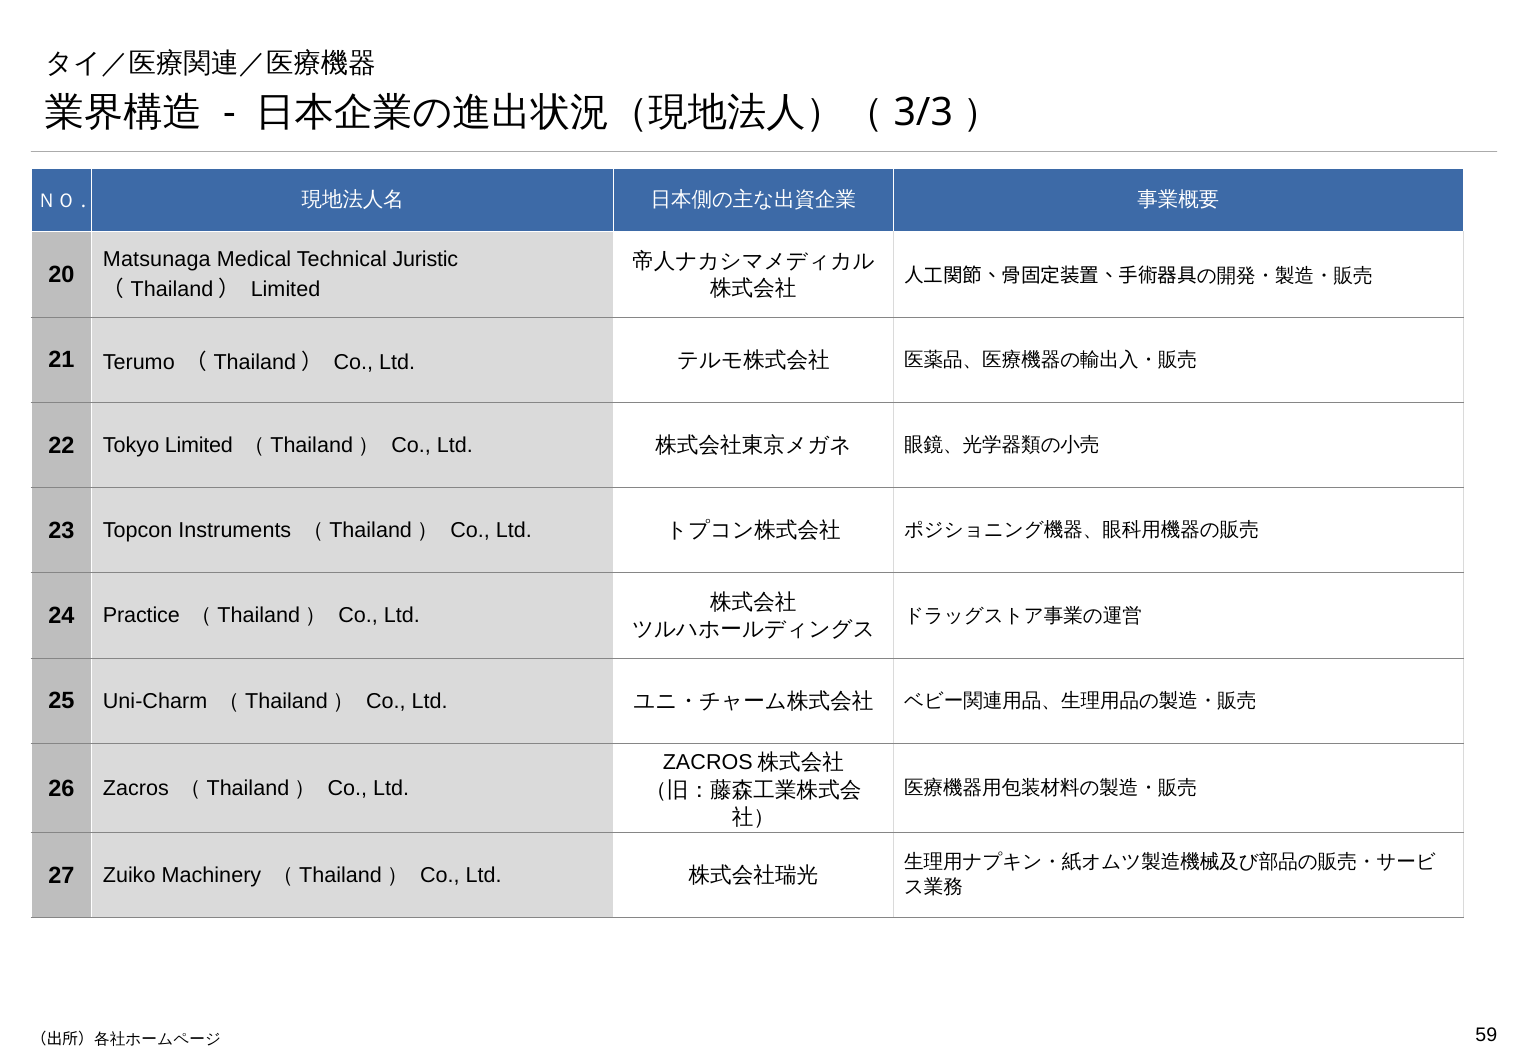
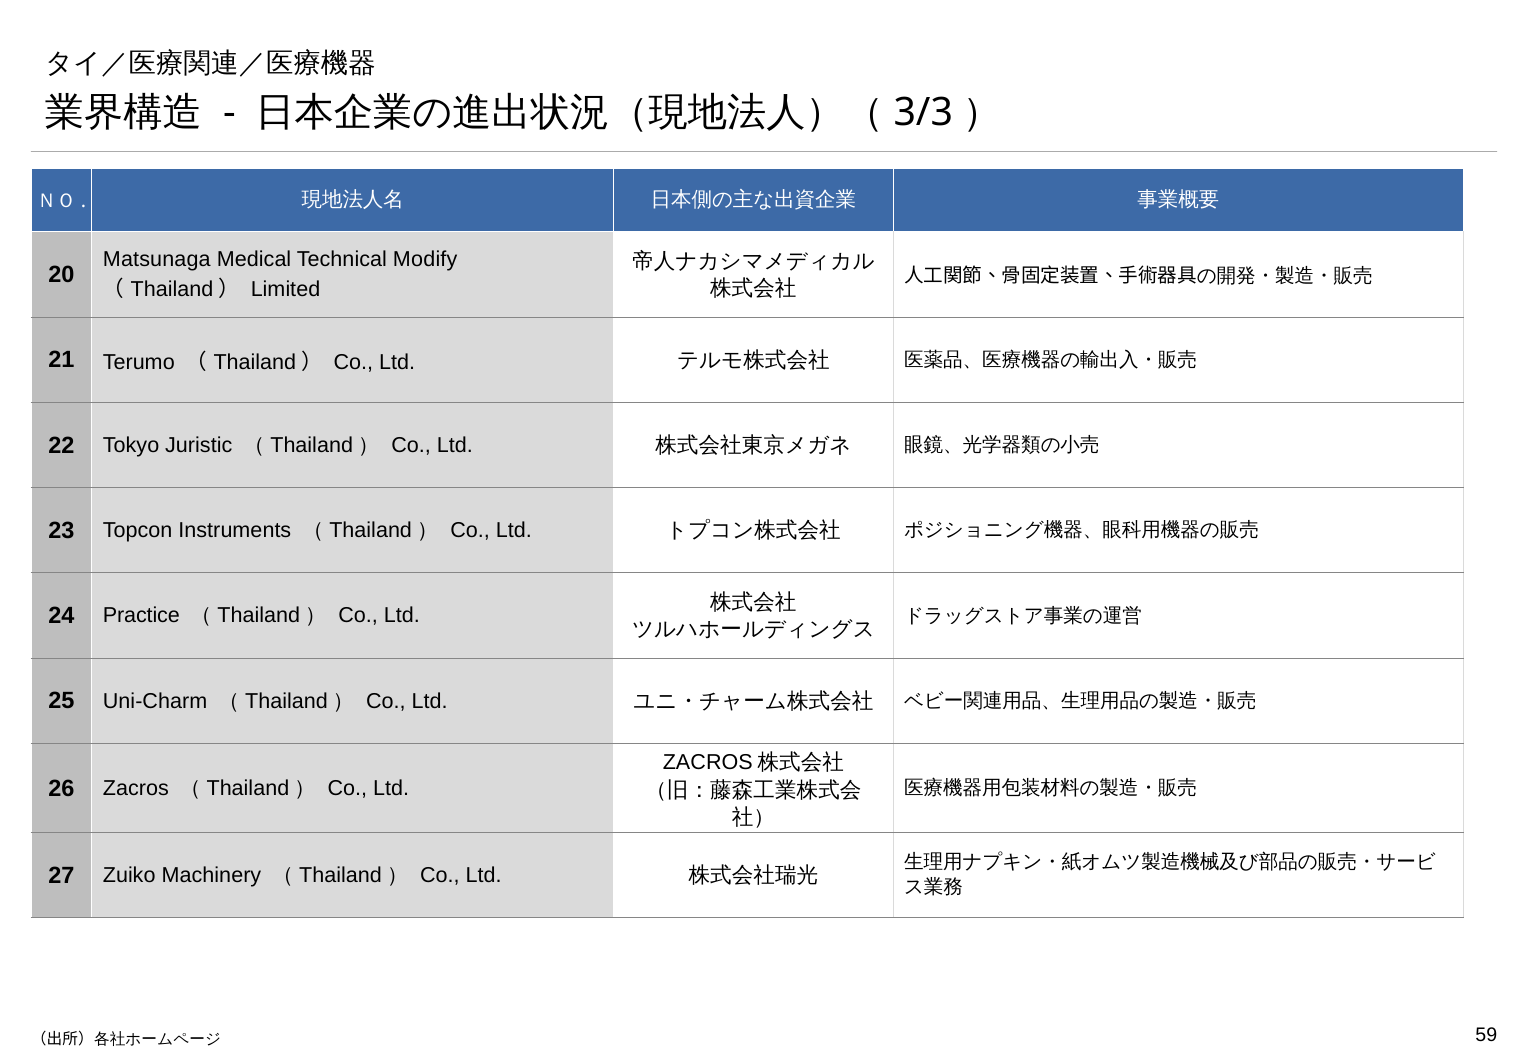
Juristic: Juristic -> Modify
Tokyo Limited: Limited -> Juristic
